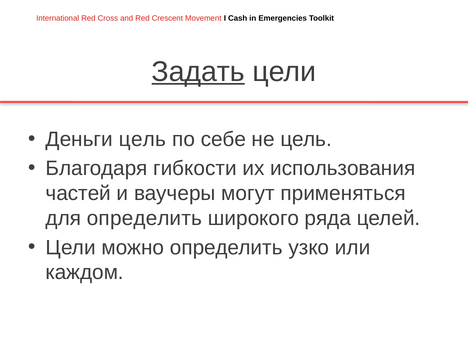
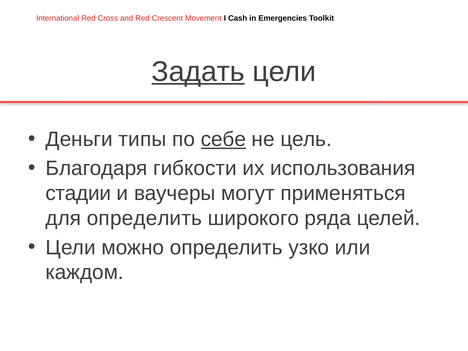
Деньги цель: цель -> типы
себе underline: none -> present
частей: частей -> стадии
